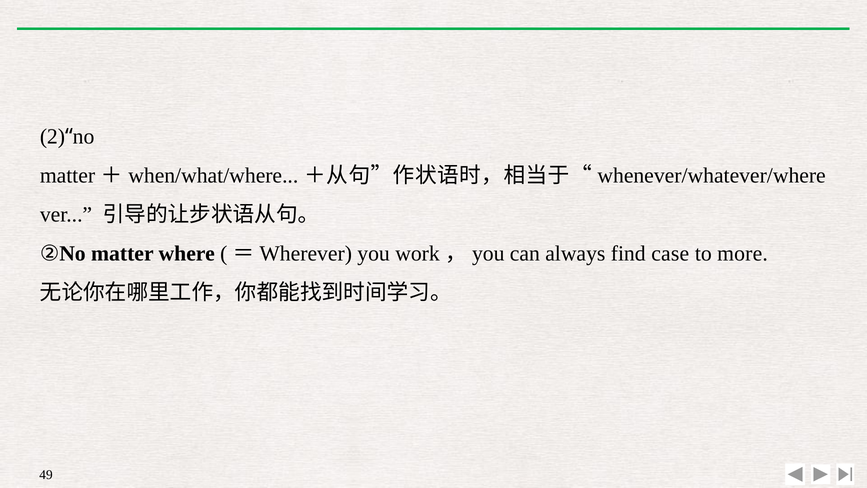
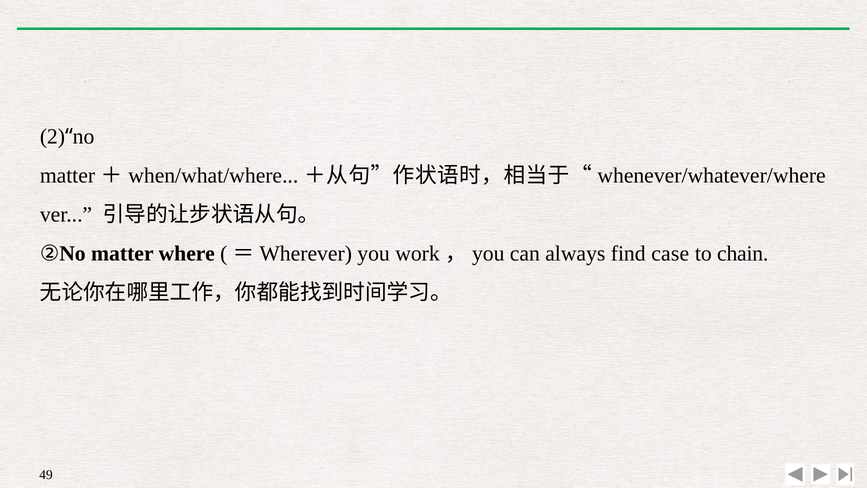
more: more -> chain
